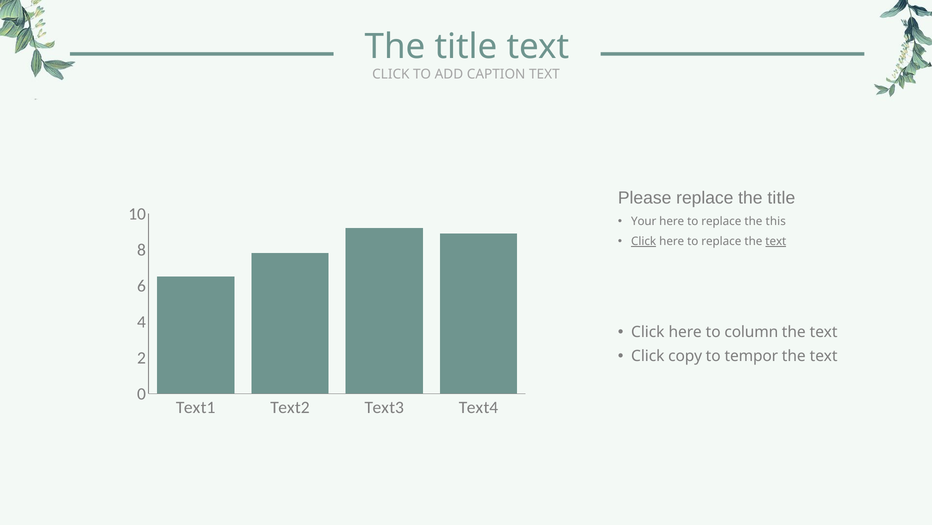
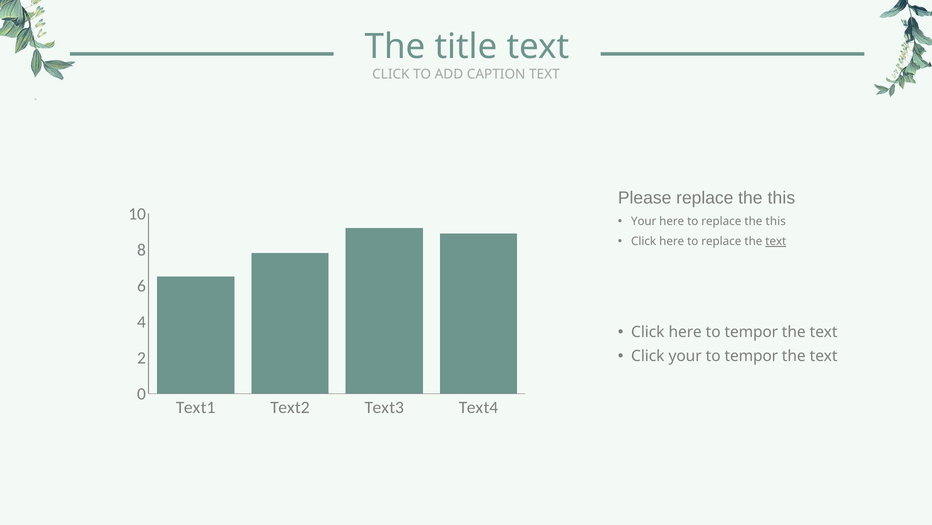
Please replace the title: title -> this
Click at (644, 241) underline: present -> none
here to column: column -> tempor
Click copy: copy -> your
